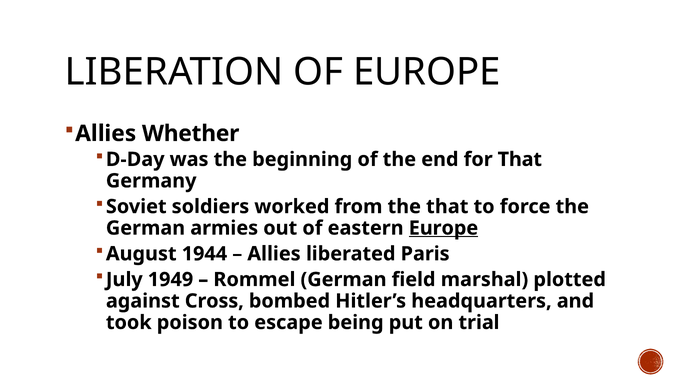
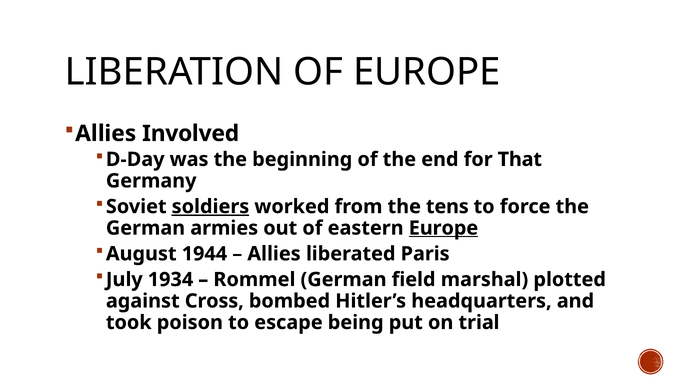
Whether: Whether -> Involved
soldiers underline: none -> present
the that: that -> tens
1949: 1949 -> 1934
